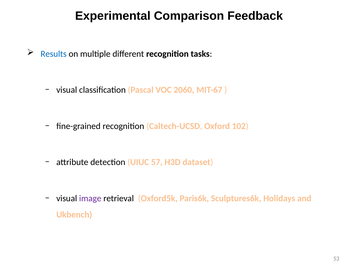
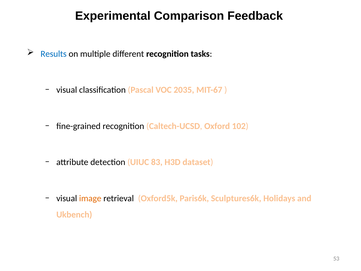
2060: 2060 -> 2035
57: 57 -> 83
image colour: purple -> orange
